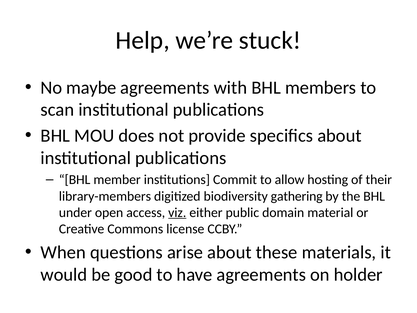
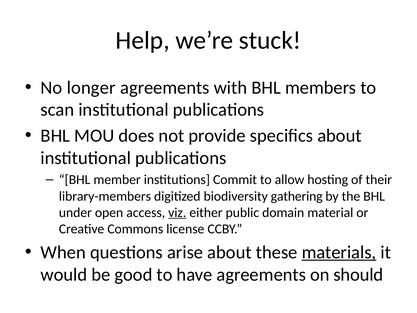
maybe: maybe -> longer
materials underline: none -> present
holder: holder -> should
